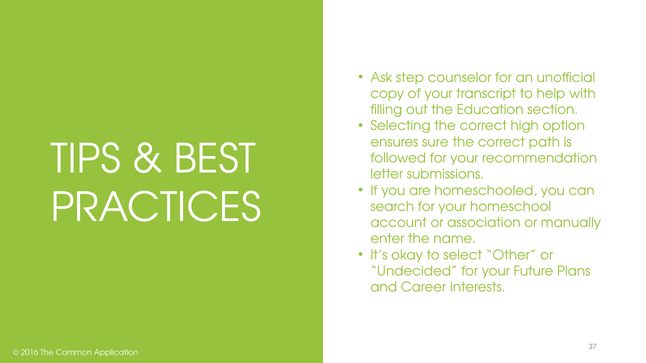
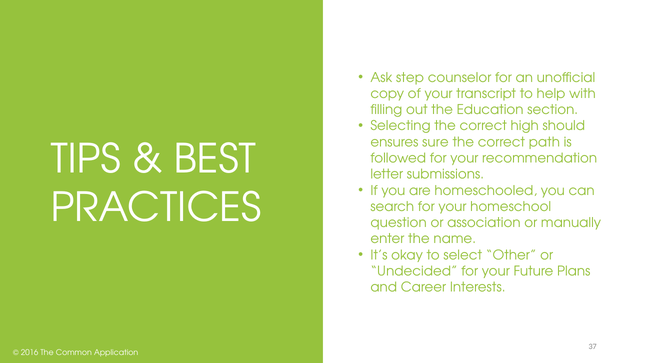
option: option -> should
account: account -> question
